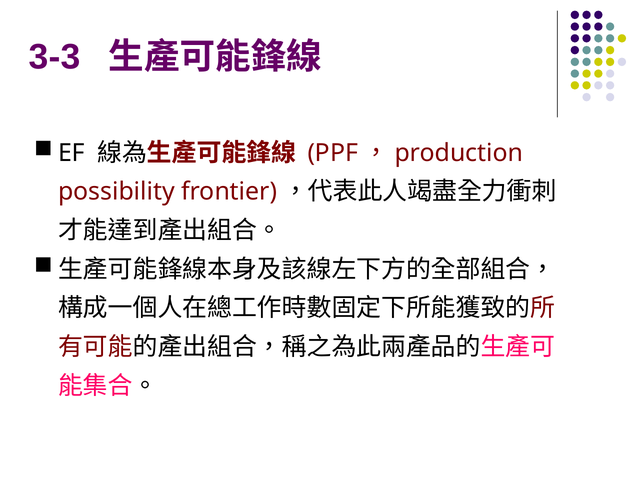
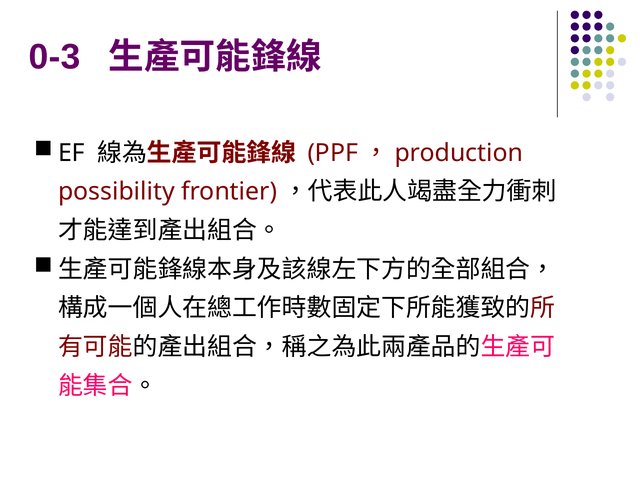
3-3: 3-3 -> 0-3
